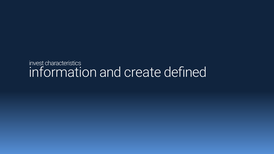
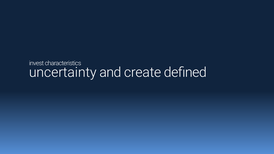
information: information -> uncertainty
